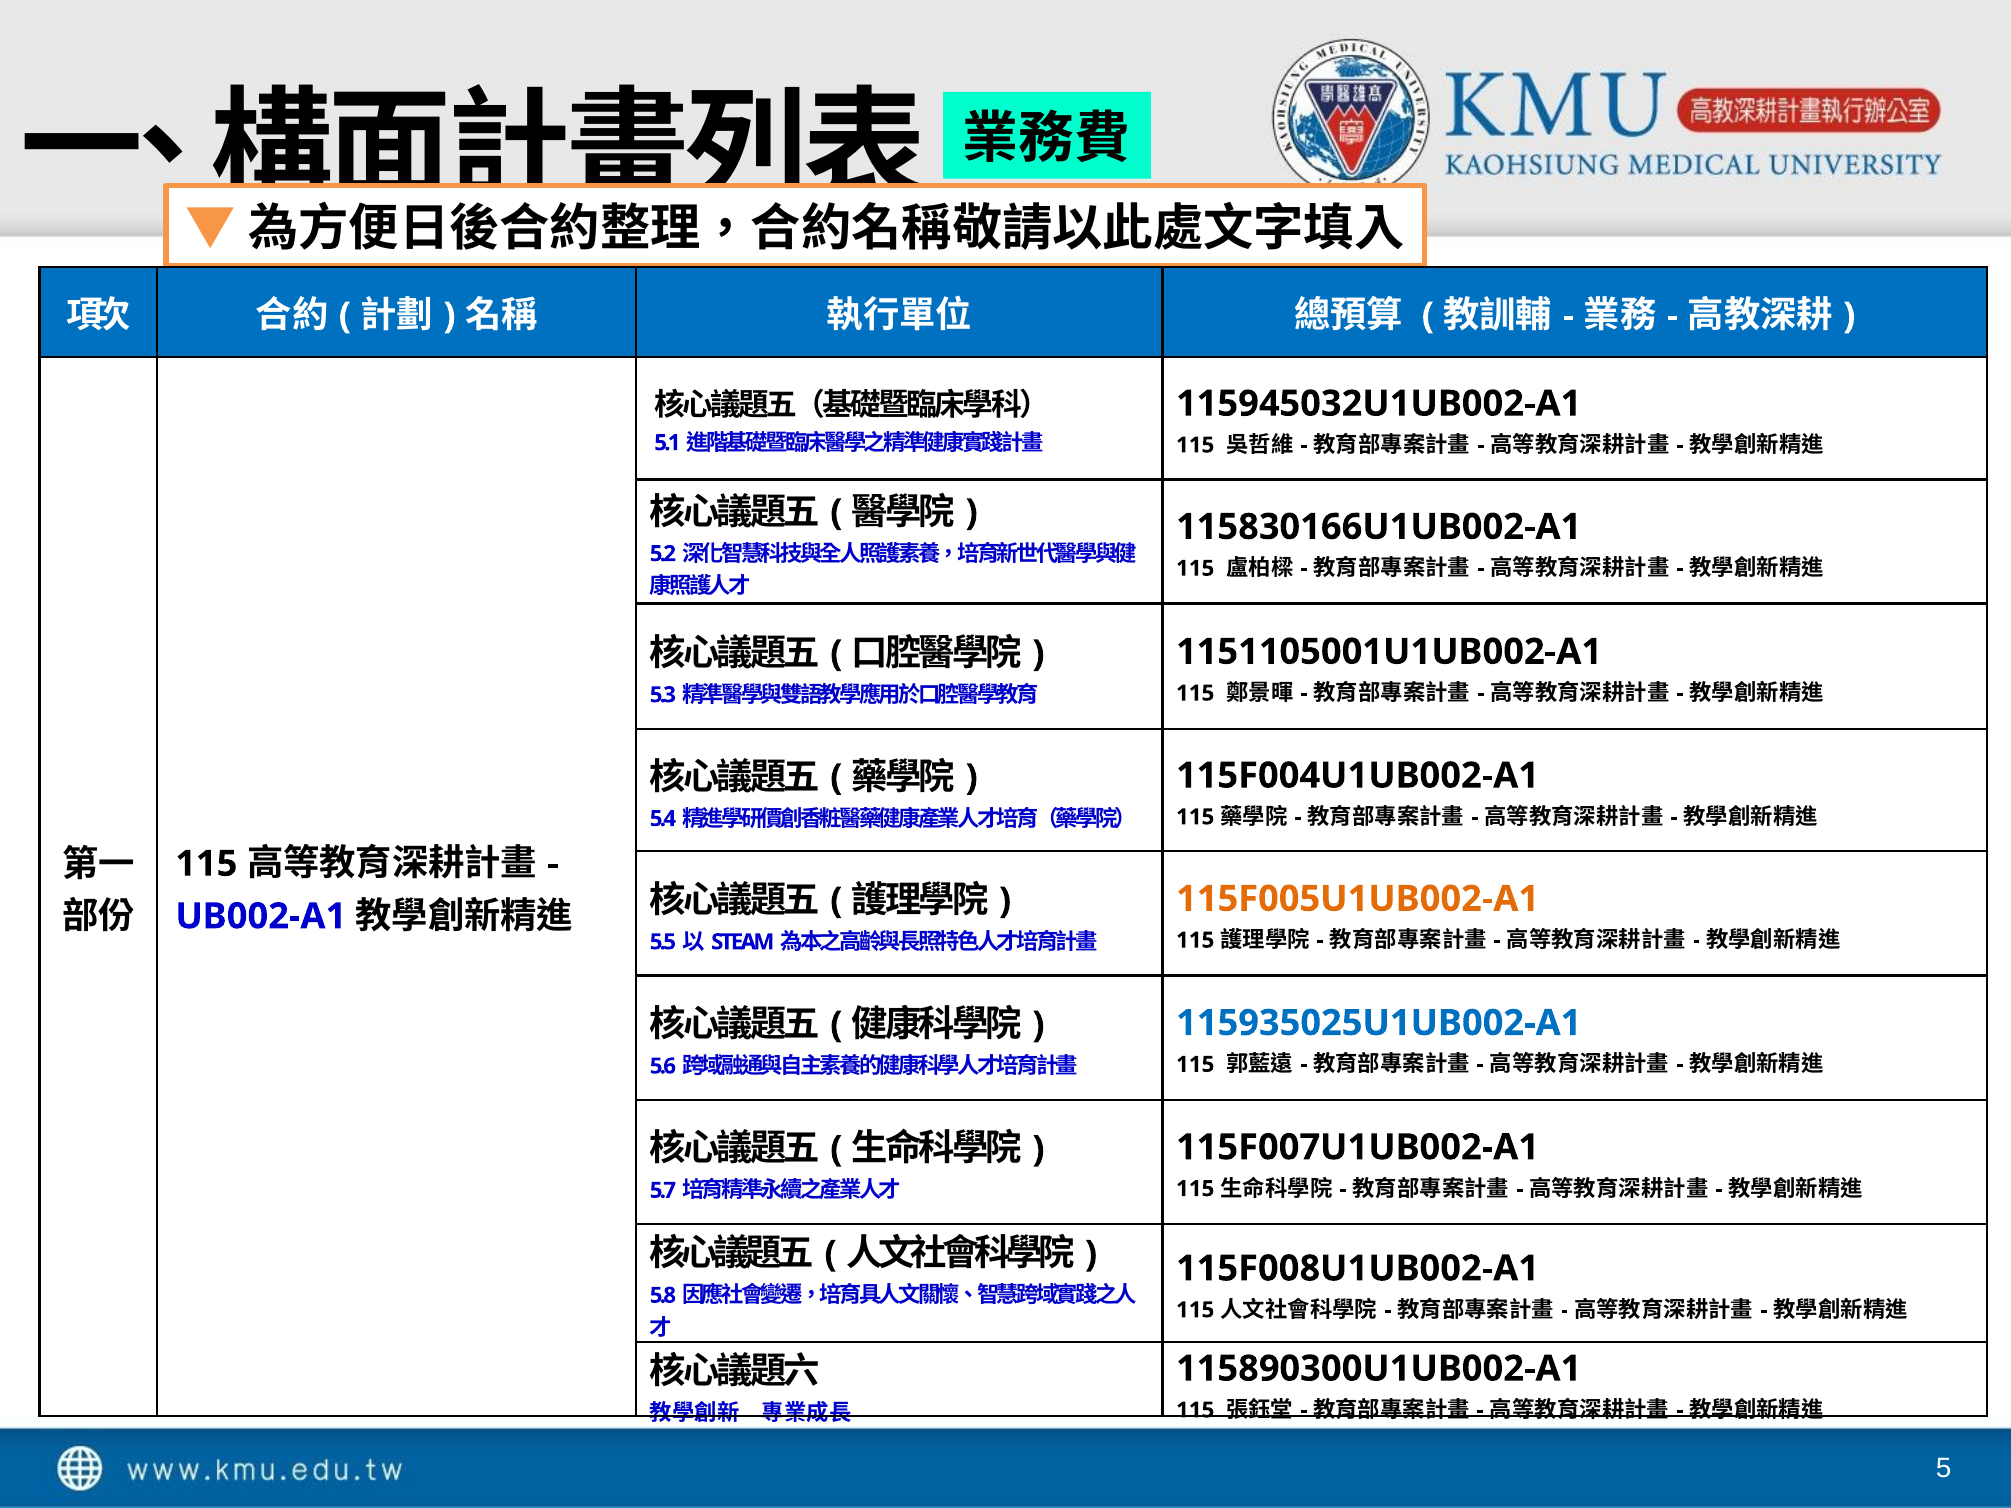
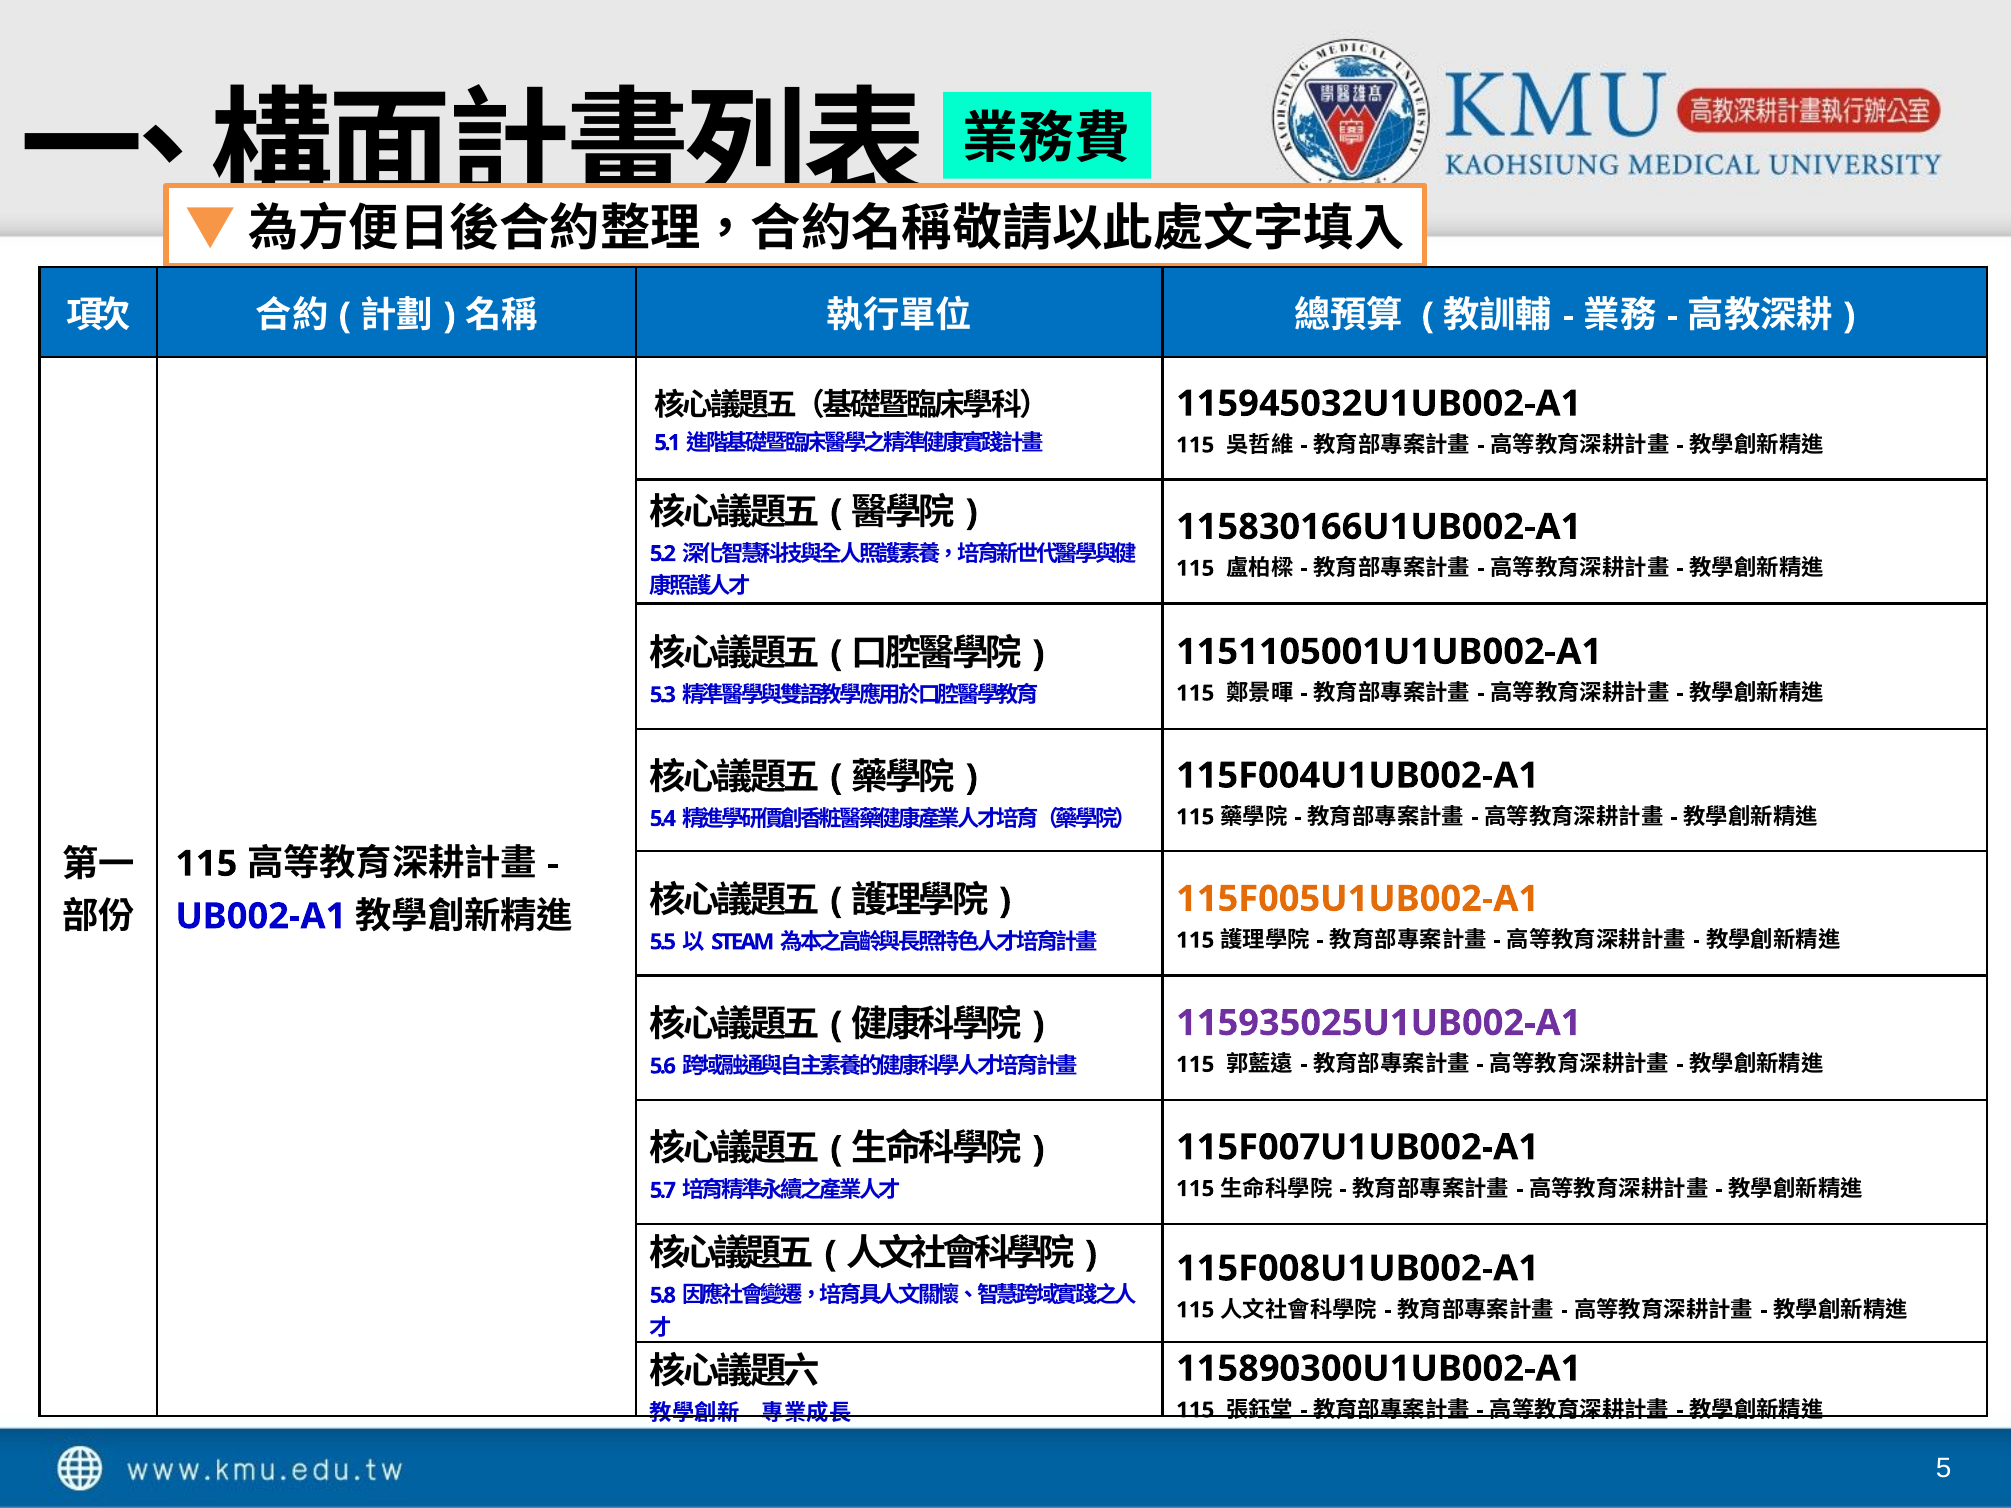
115935025U1UB002-A1 colour: blue -> purple
